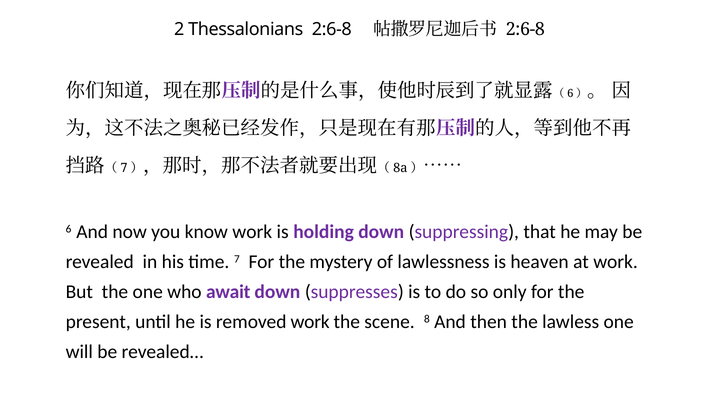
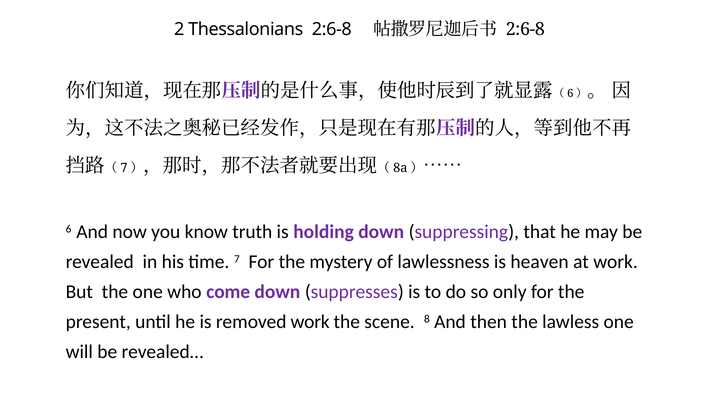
know work: work -> truth
await: await -> come
